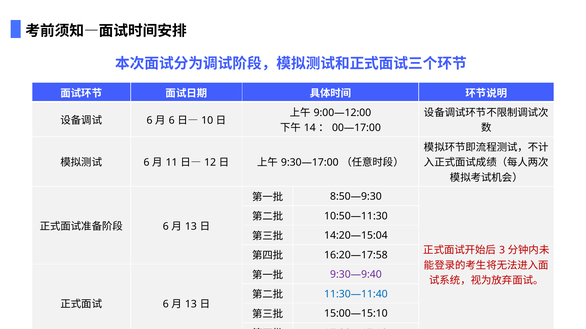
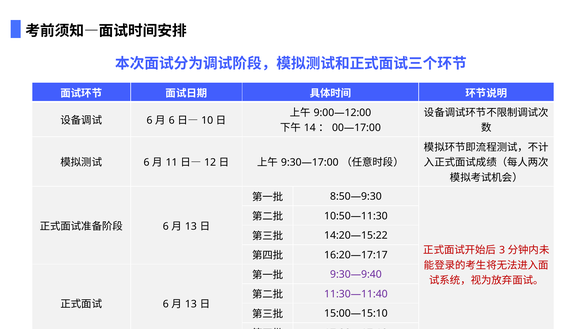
14:20—15:04: 14:20—15:04 -> 14:20—15:22
16:20—17:58: 16:20—17:58 -> 16:20—17:17
11:30—11:40 colour: blue -> purple
